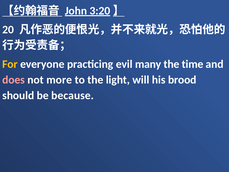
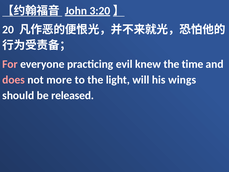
For colour: yellow -> pink
many: many -> knew
brood: brood -> wings
because: because -> released
